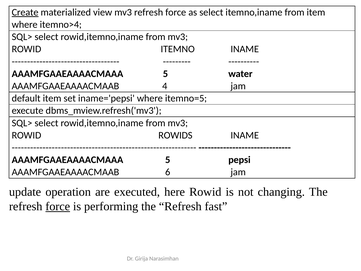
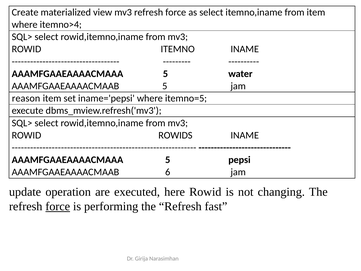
Create underline: present -> none
AAAMFGAAEAAAACMAAB 4: 4 -> 5
default: default -> reason
